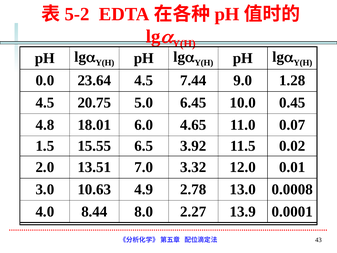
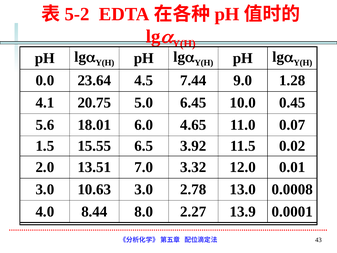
4.5 at (45, 103): 4.5 -> 4.1
4.8: 4.8 -> 5.6
10.63 4.9: 4.9 -> 3.0
